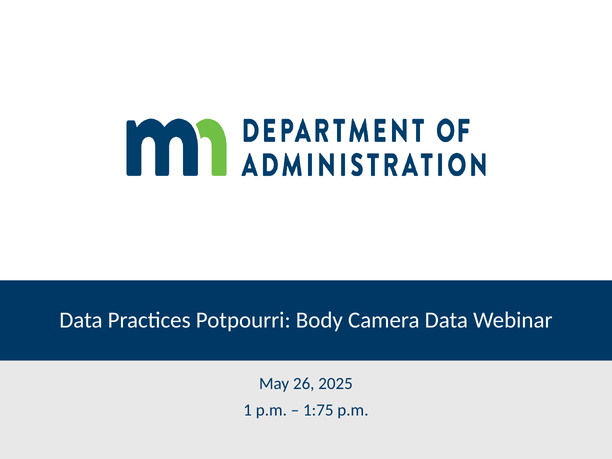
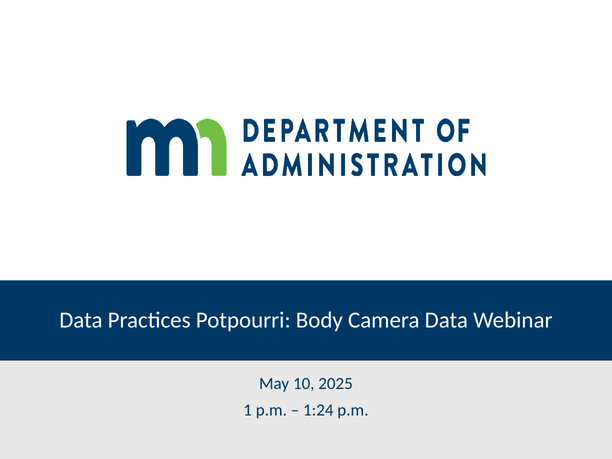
26: 26 -> 10
1:75: 1:75 -> 1:24
